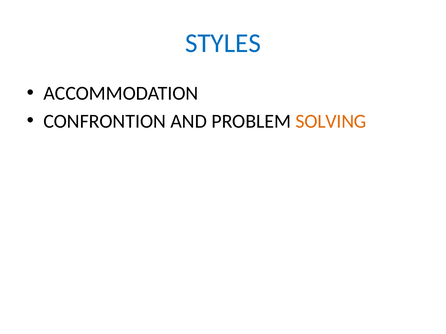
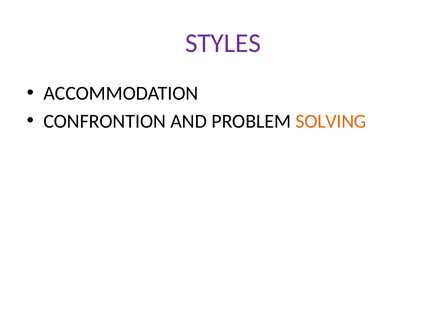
STYLES colour: blue -> purple
